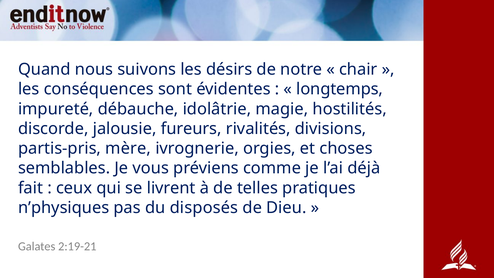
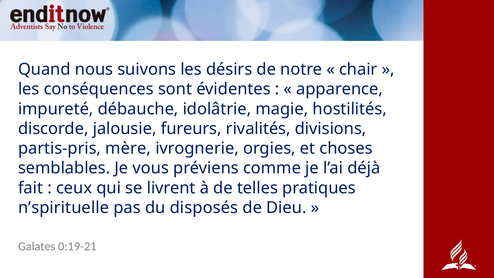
longtemps: longtemps -> apparence
n’physiques: n’physiques -> n’spirituelle
2:19-21: 2:19-21 -> 0:19-21
